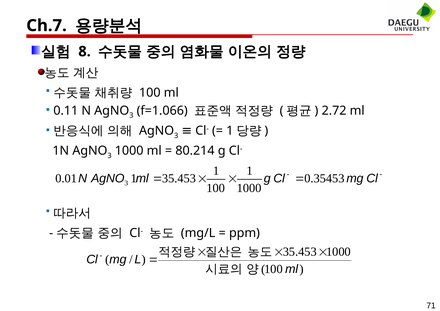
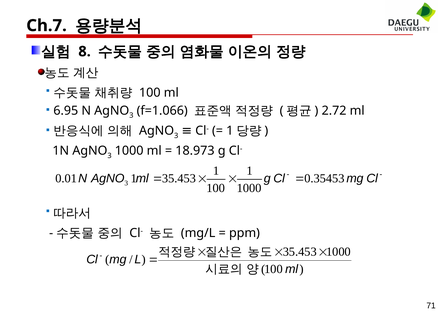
0.11: 0.11 -> 6.95
80.214: 80.214 -> 18.973
